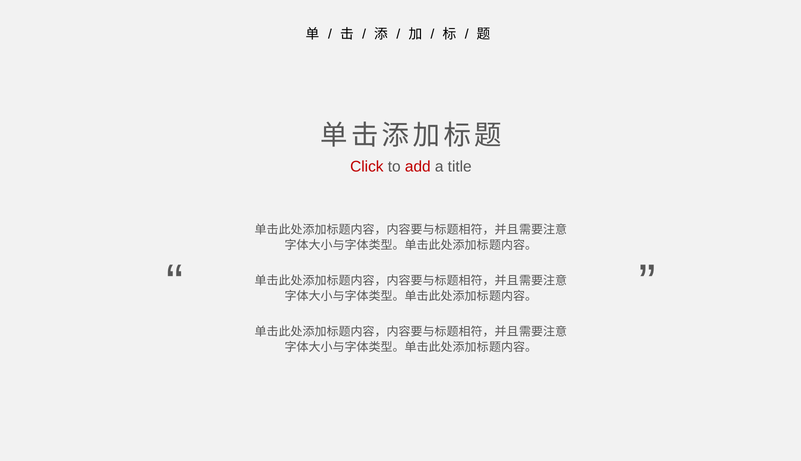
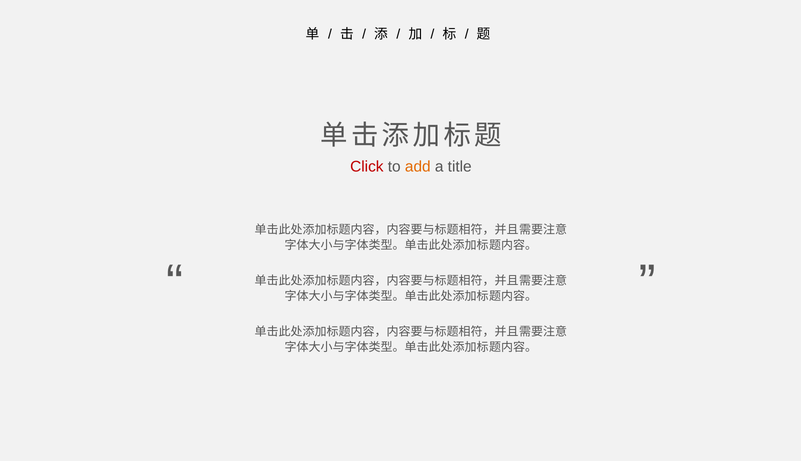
add colour: red -> orange
